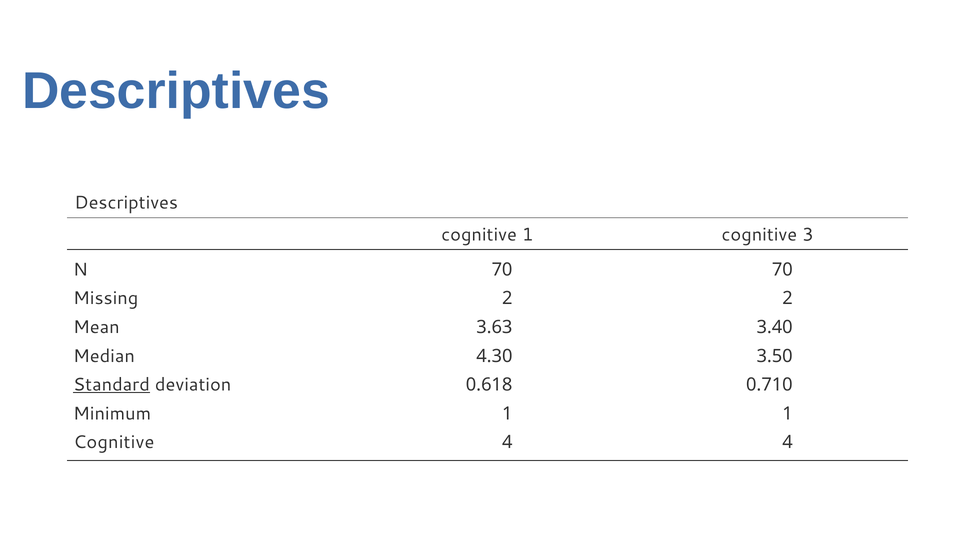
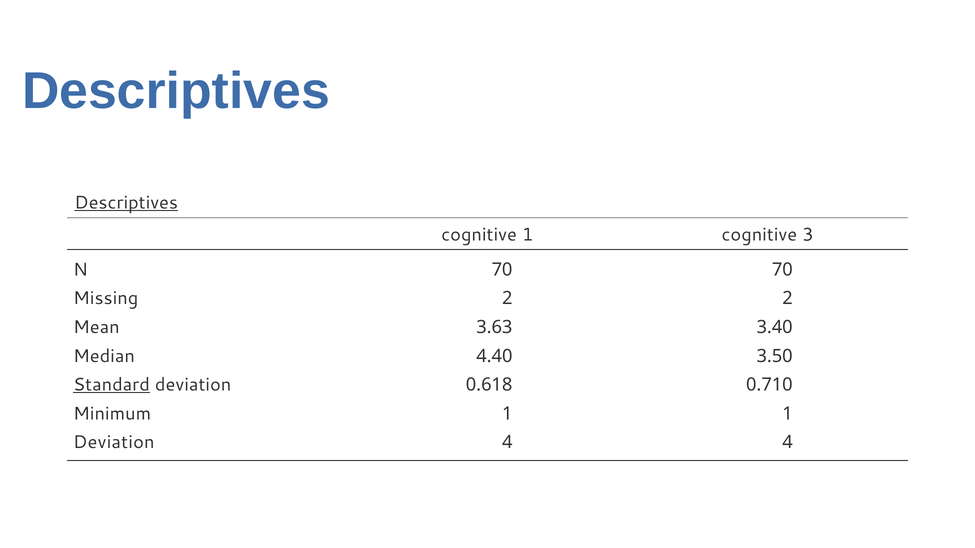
Descriptives at (126, 203) underline: none -> present
4.30: 4.30 -> 4.40
Cognitive at (114, 443): Cognitive -> Deviation
